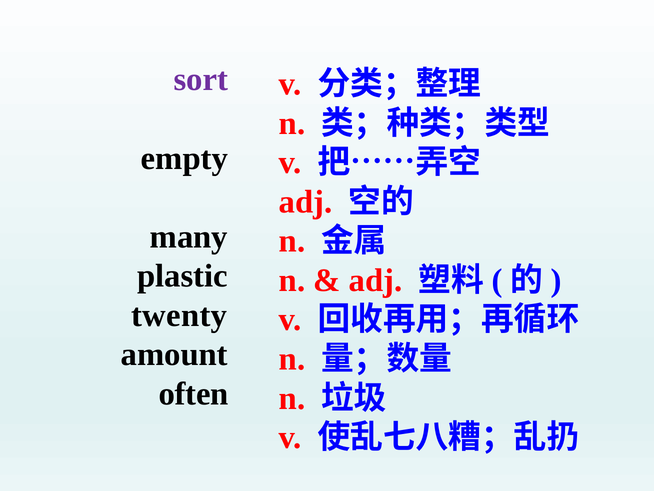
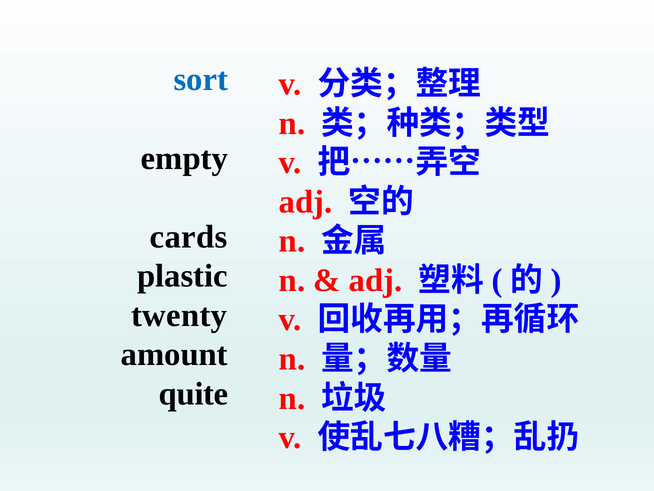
sort colour: purple -> blue
many: many -> cards
often: often -> quite
